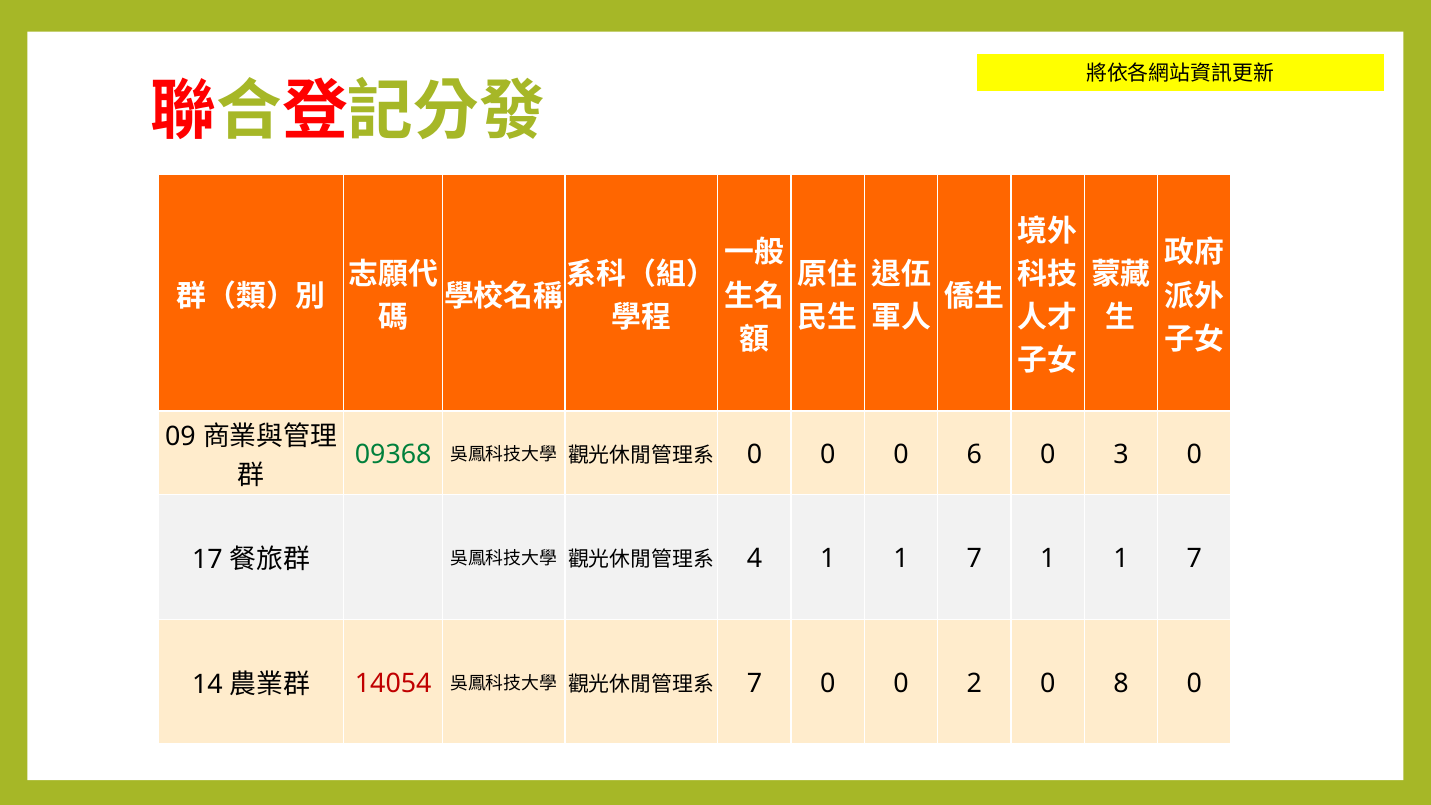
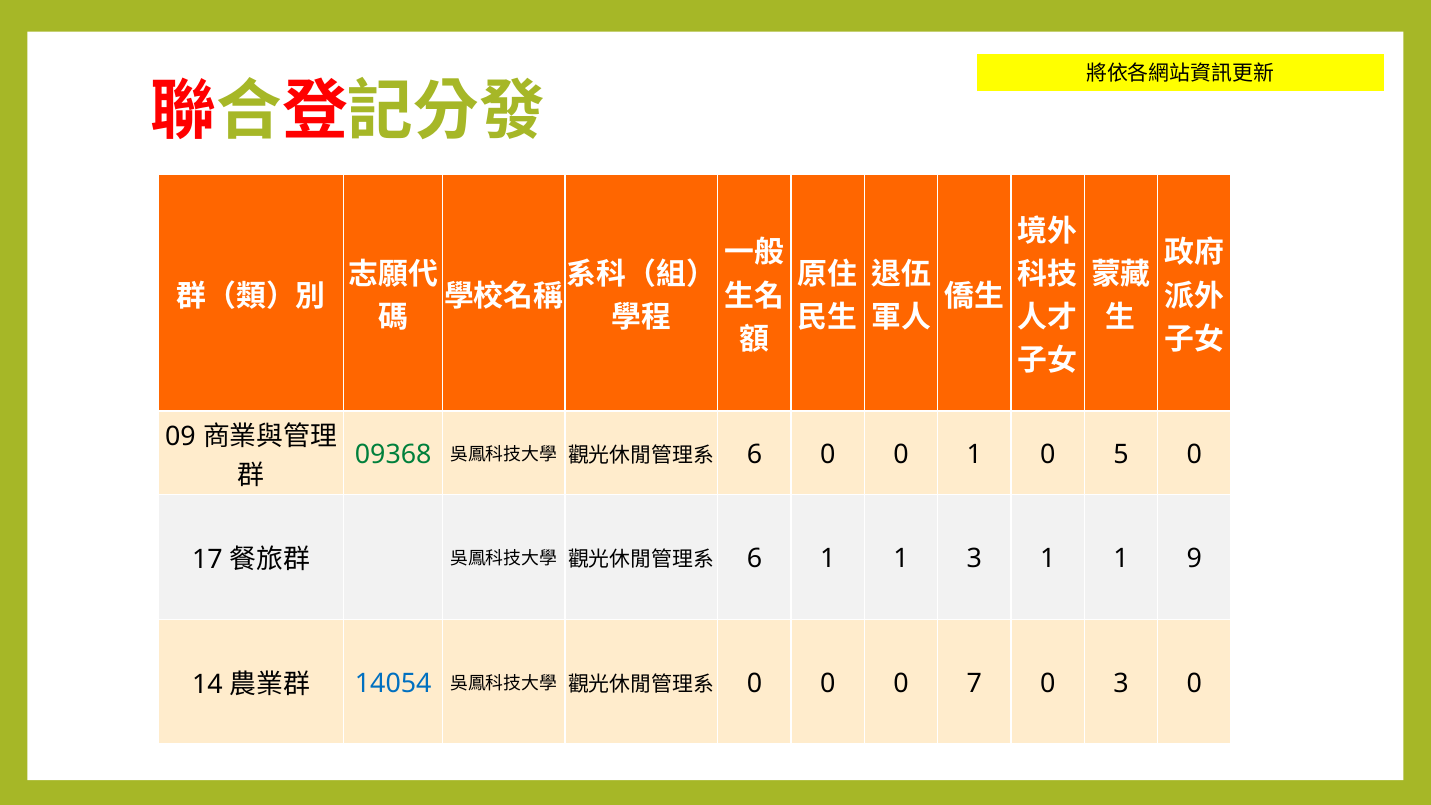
0 at (754, 454): 0 -> 6
0 6: 6 -> 1
3: 3 -> 5
4 at (754, 559): 4 -> 6
7 at (974, 559): 7 -> 3
7 at (1194, 559): 7 -> 9
14054 colour: red -> blue
7 at (754, 683): 7 -> 0
2: 2 -> 7
0 8: 8 -> 3
